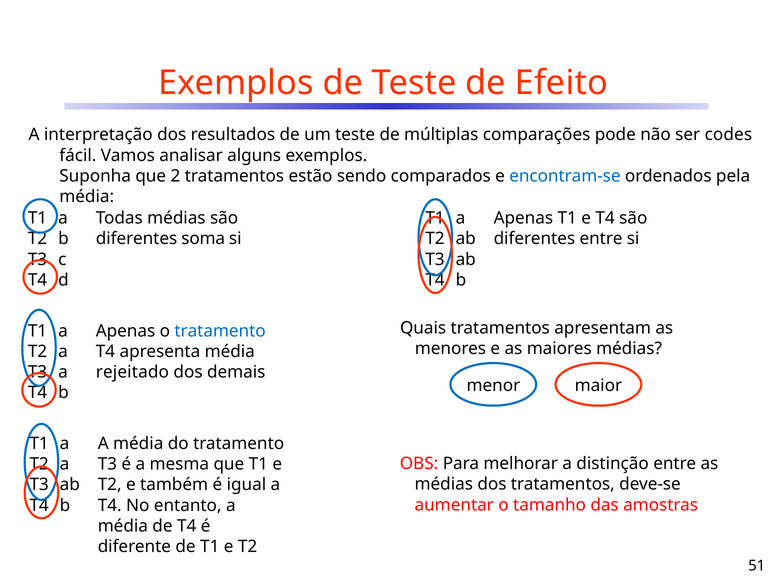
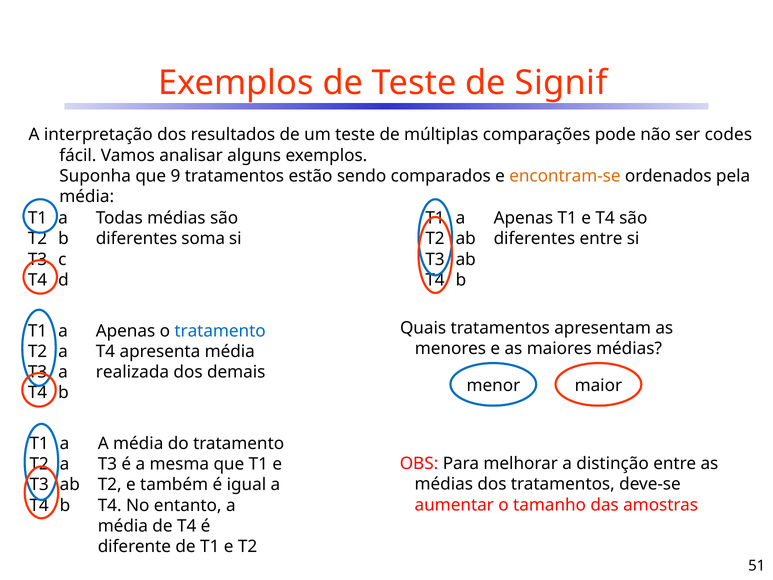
Efeito: Efeito -> Signif
2: 2 -> 9
encontram-se colour: blue -> orange
rejeitado: rejeitado -> realizada
